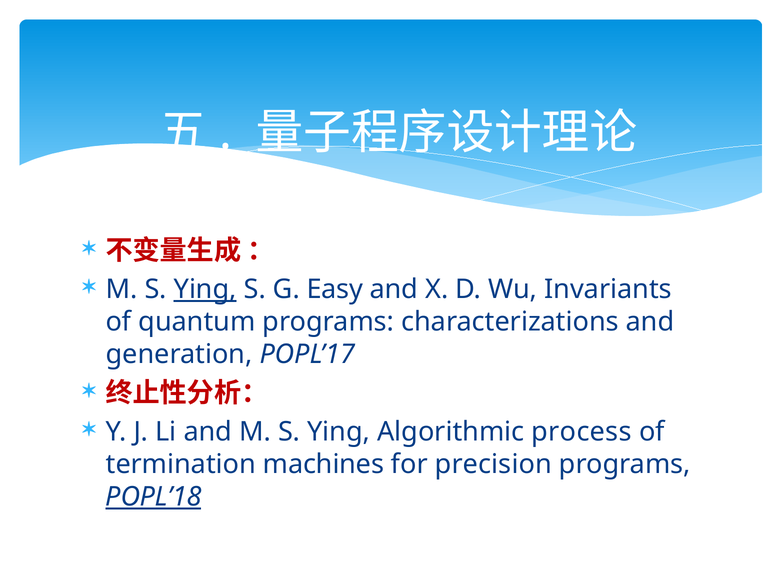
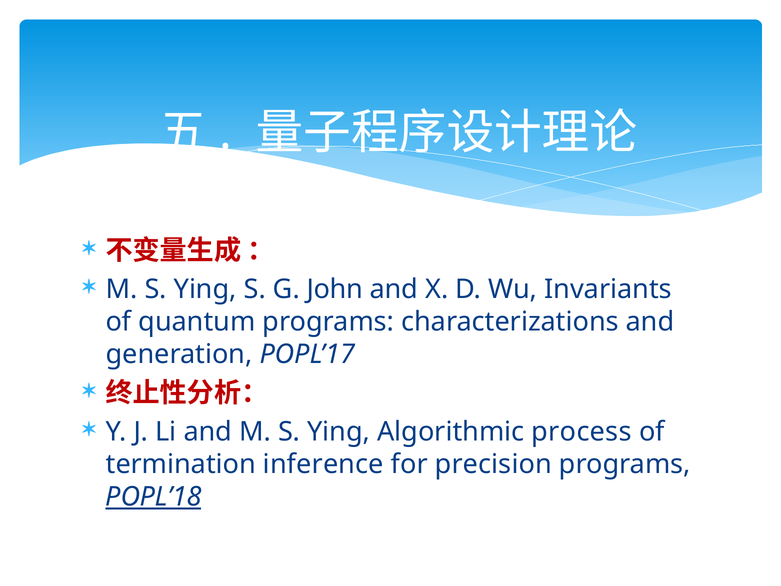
Ying at (205, 289) underline: present -> none
Easy: Easy -> John
machines: machines -> inference
